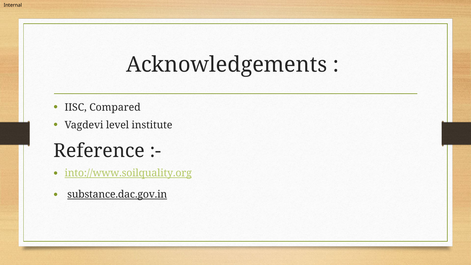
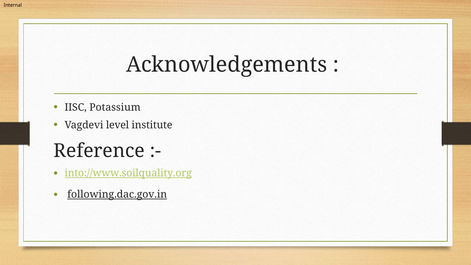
Compared: Compared -> Potassium
substance.dac.gov.in: substance.dac.gov.in -> following.dac.gov.in
